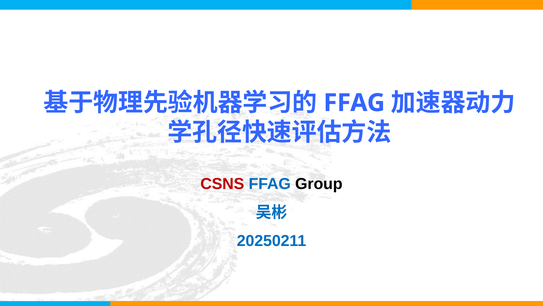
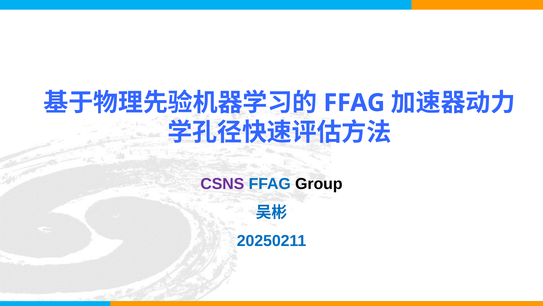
CSNS colour: red -> purple
